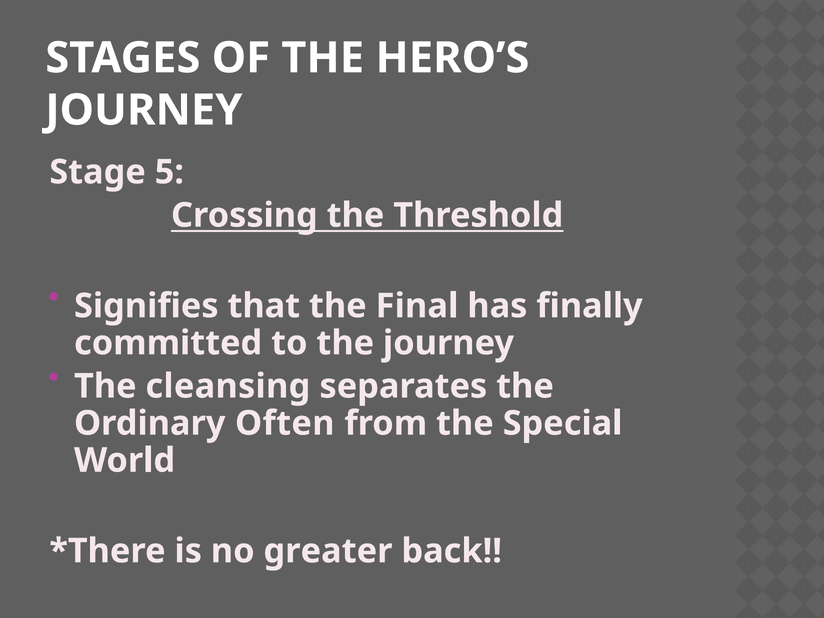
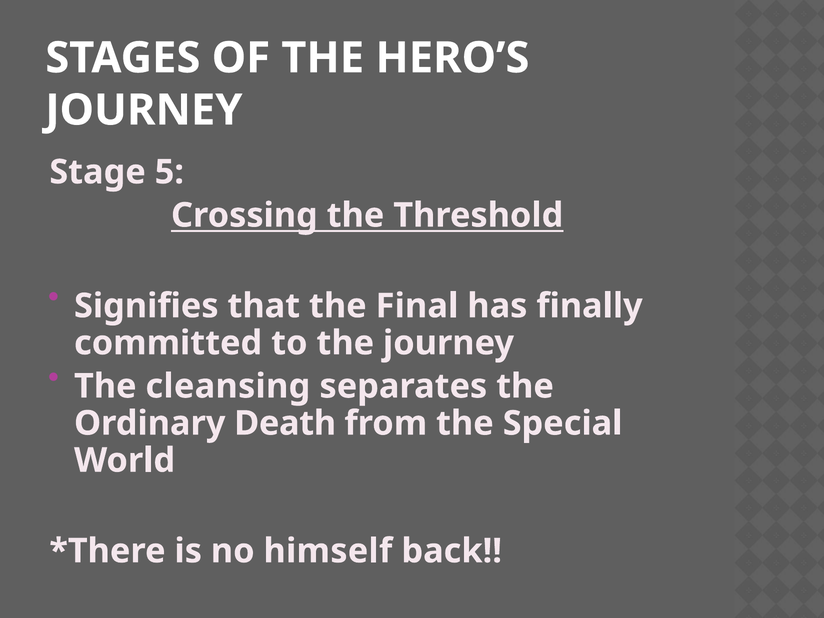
Often: Often -> Death
greater: greater -> himself
